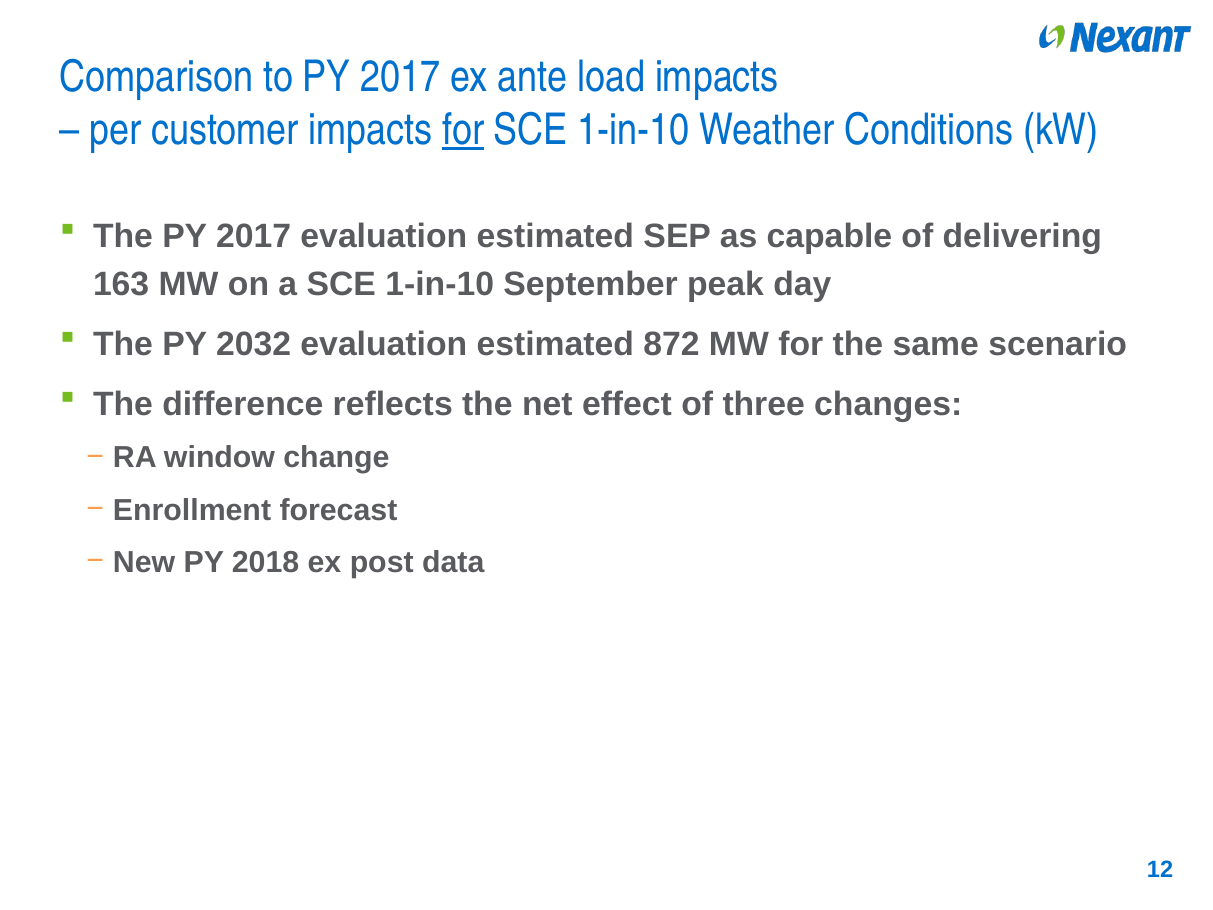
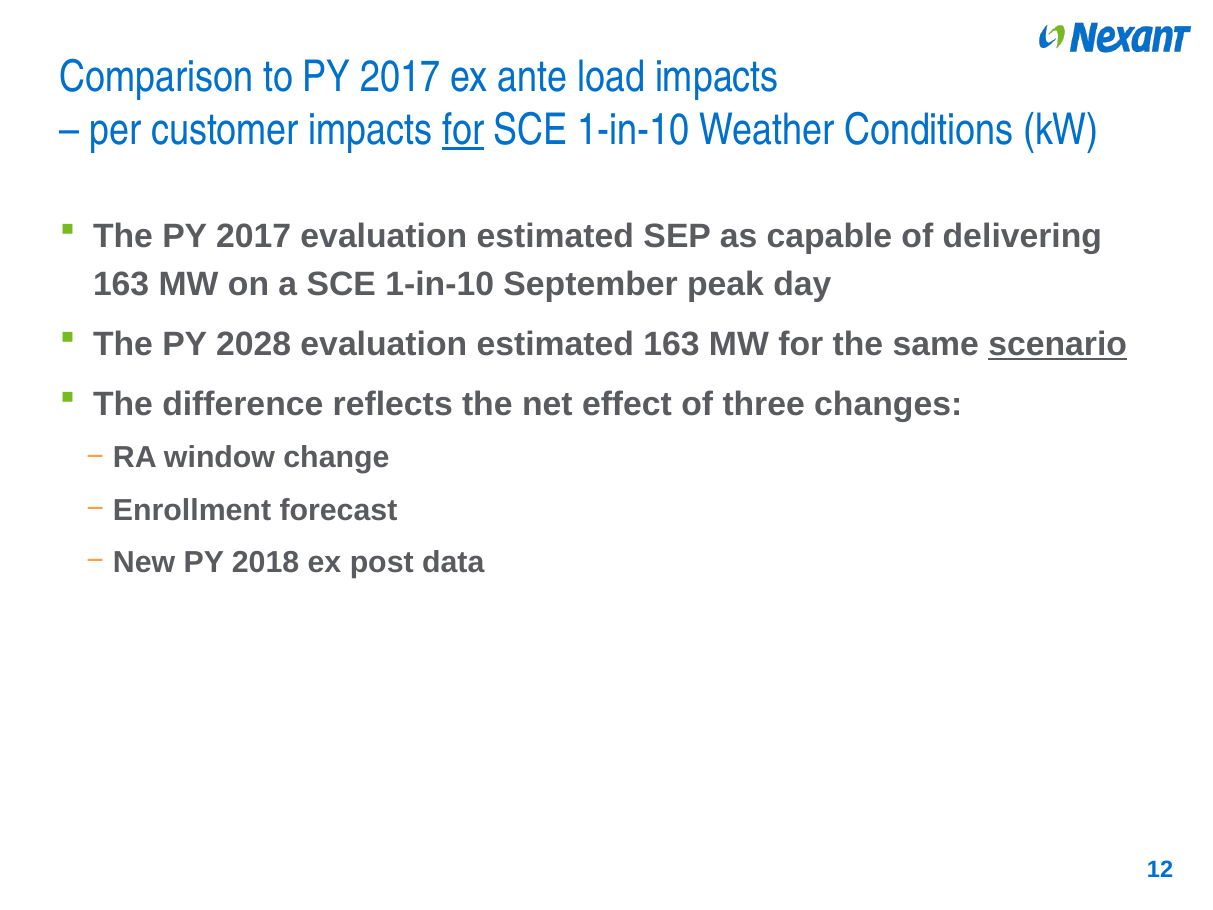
2032: 2032 -> 2028
estimated 872: 872 -> 163
scenario underline: none -> present
